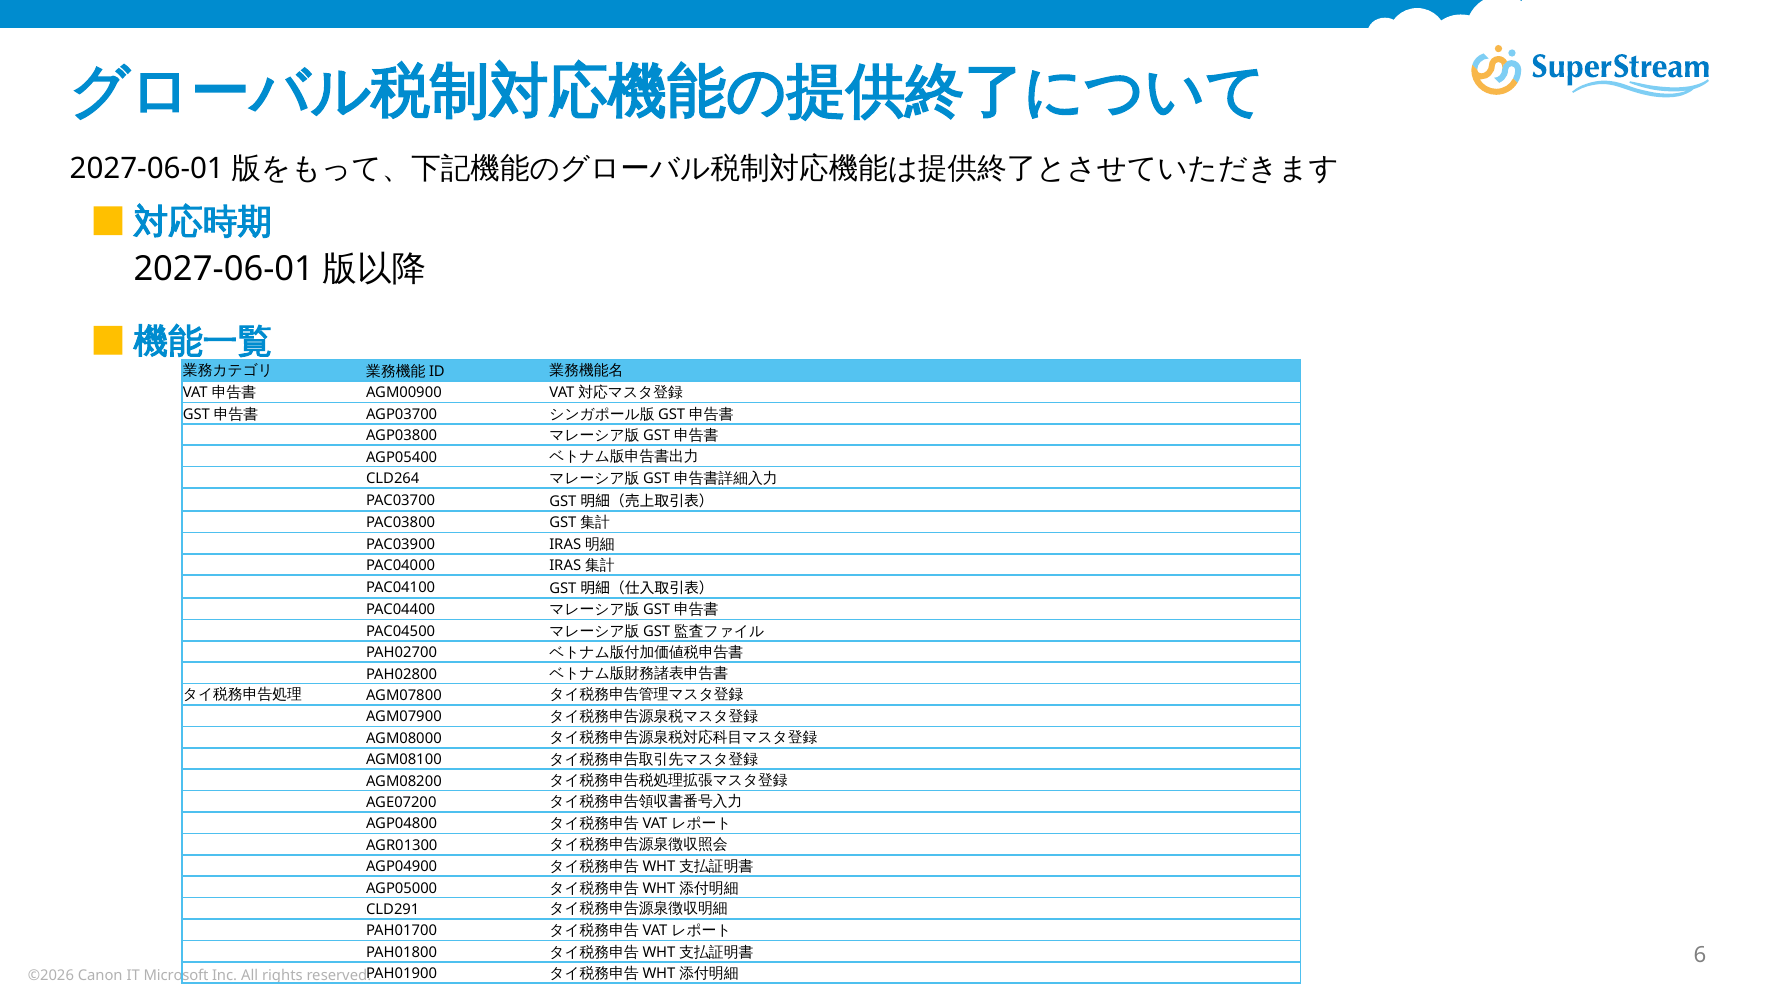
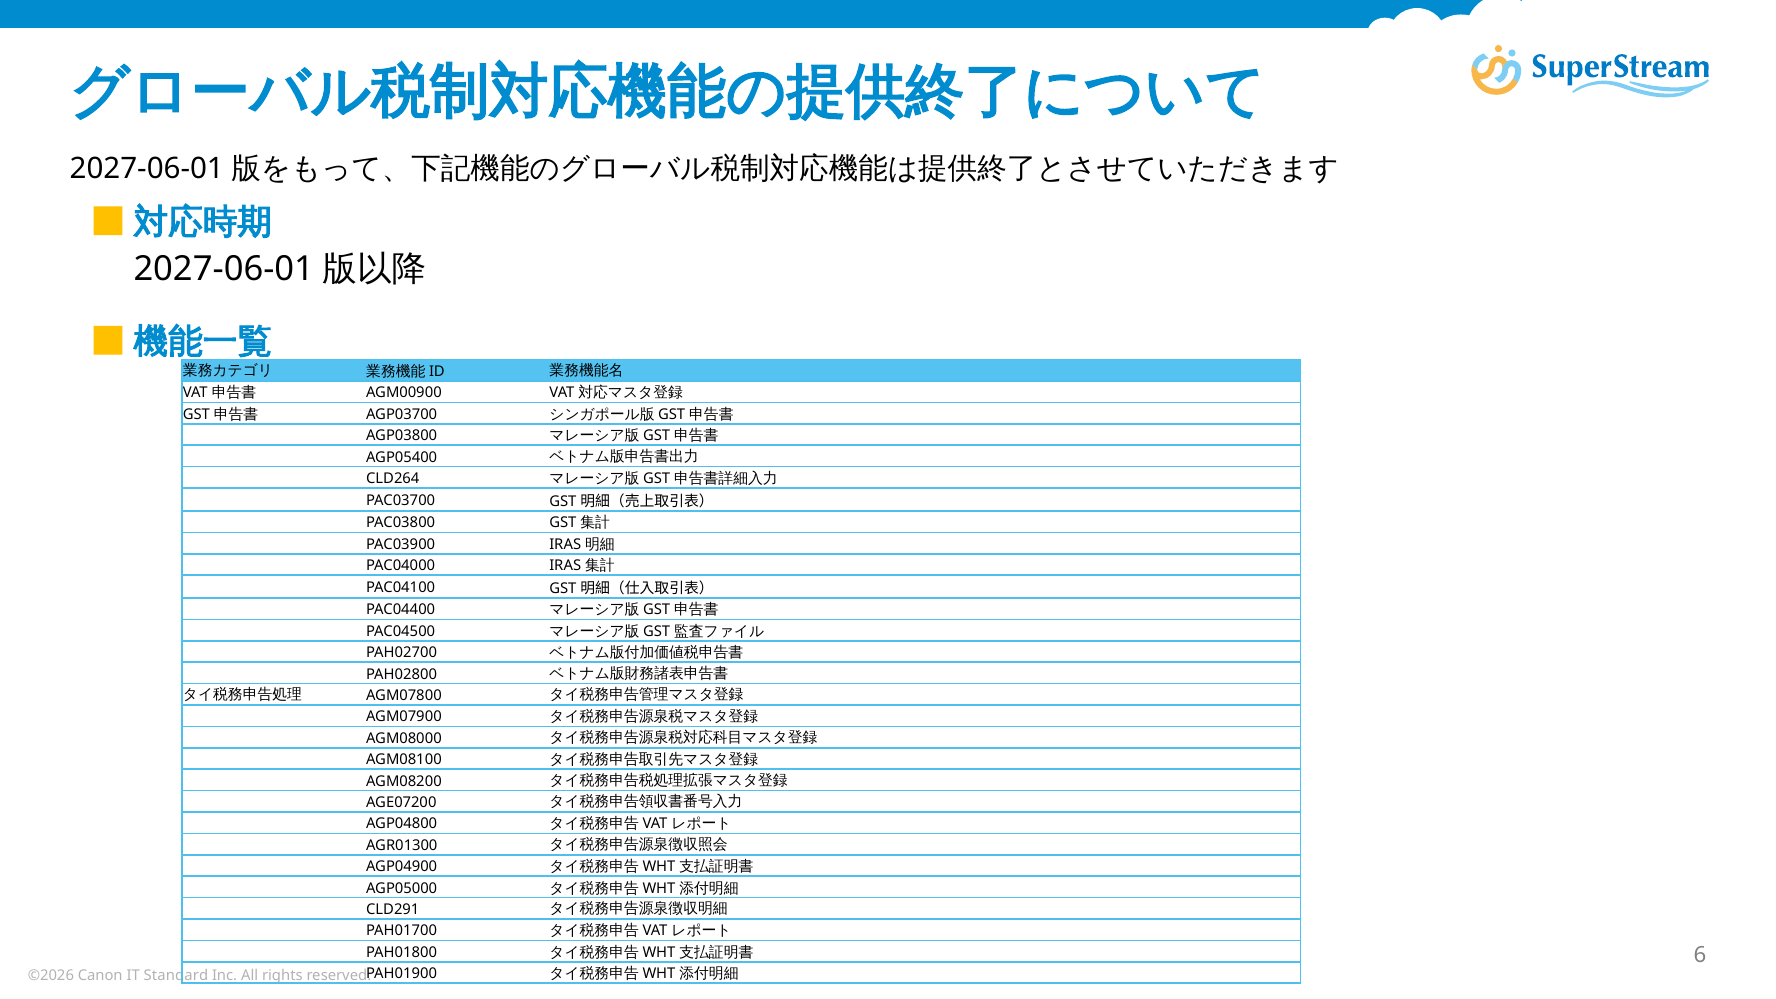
Microsoft: Microsoft -> Standard
